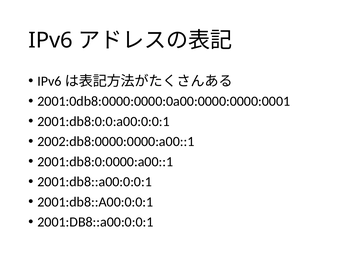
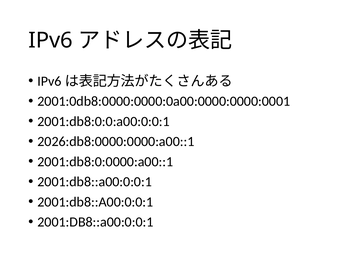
2002:db8:0000:0000:a00::1: 2002:db8:0000:0000:a00::1 -> 2026:db8:0000:0000:a00::1
